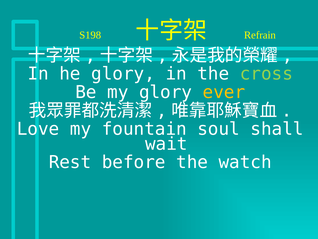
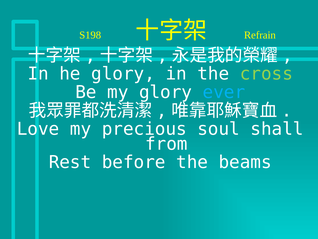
ever colour: yellow -> light blue
fountain: fountain -> precious
wait: wait -> from
watch: watch -> beams
